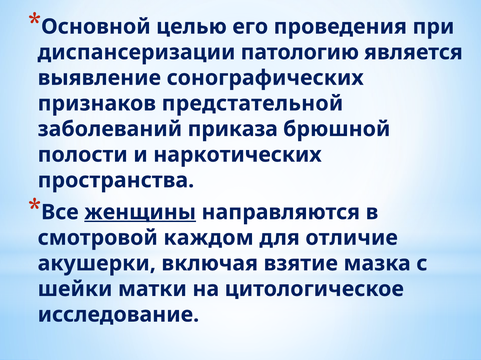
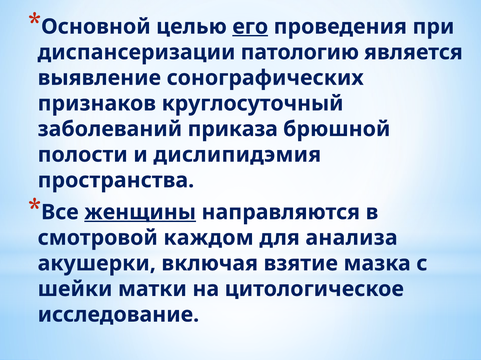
его underline: none -> present
предстательной: предстательной -> круглосуточный
наркотических: наркотических -> дислипидэмия
отличие: отличие -> анализа
